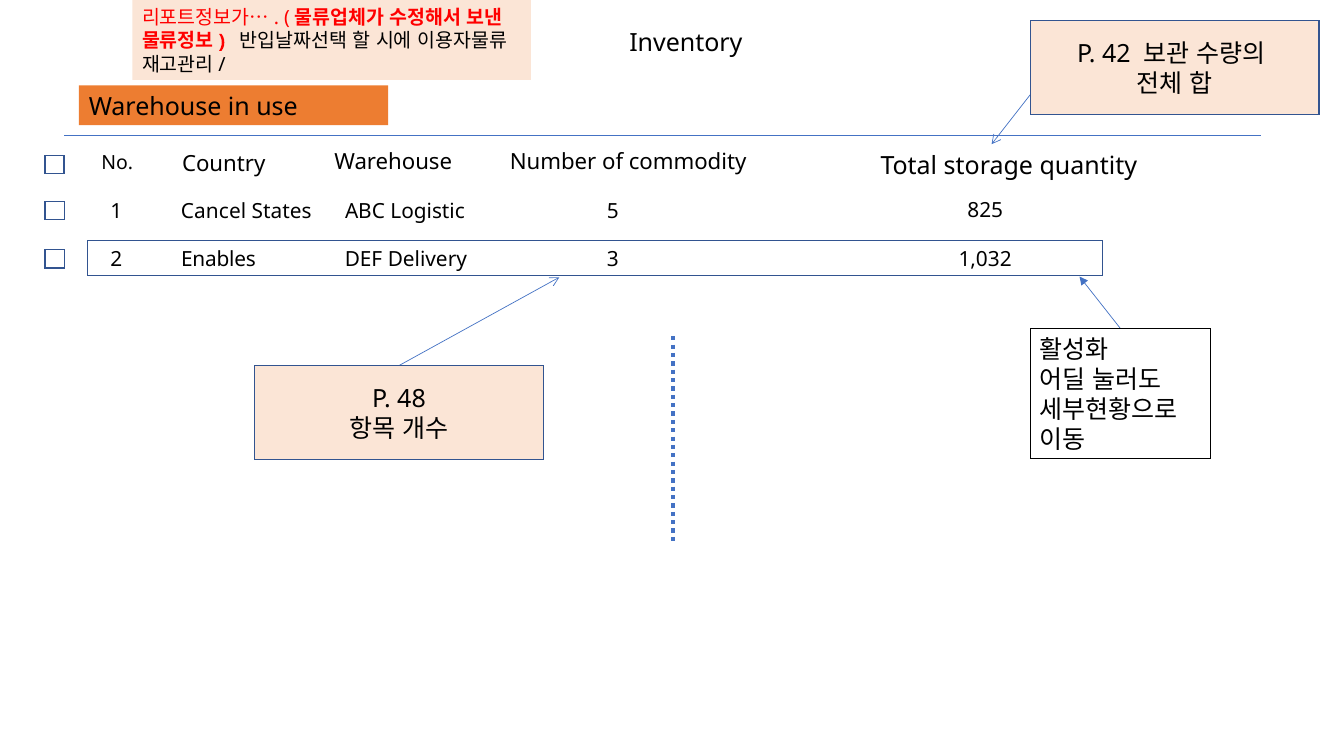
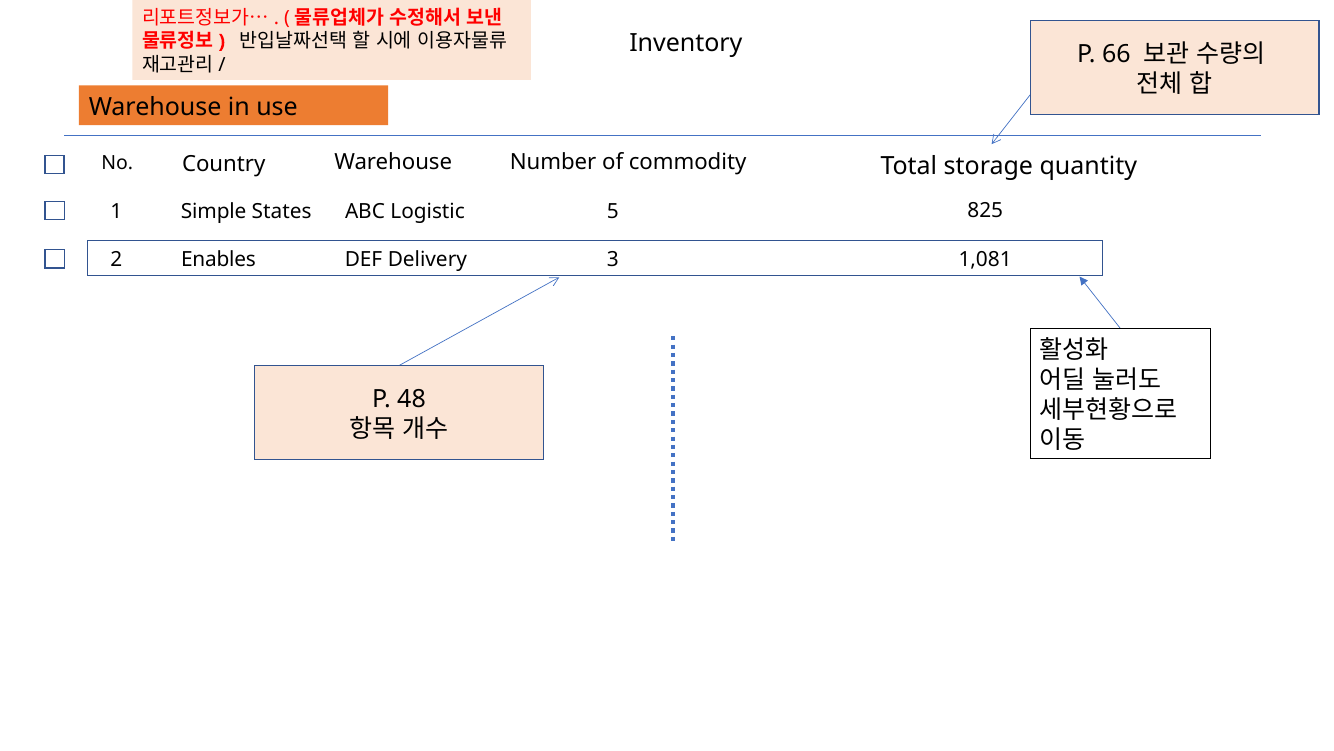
42: 42 -> 66
Cancel: Cancel -> Simple
1,032: 1,032 -> 1,081
